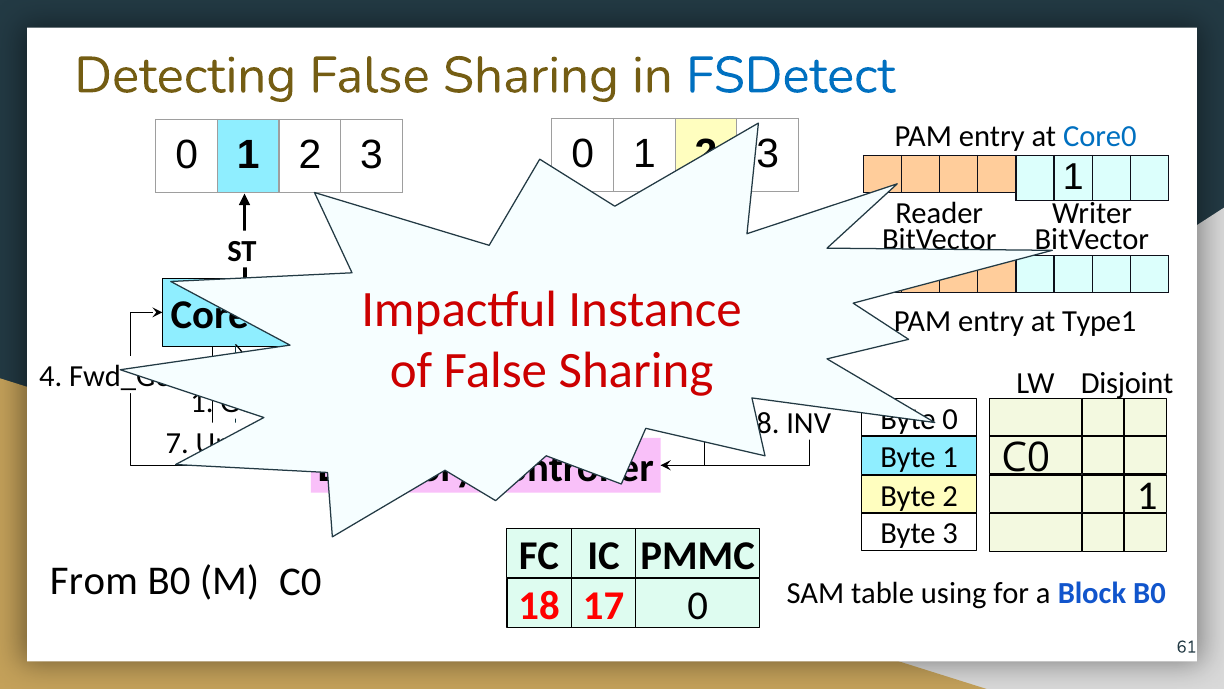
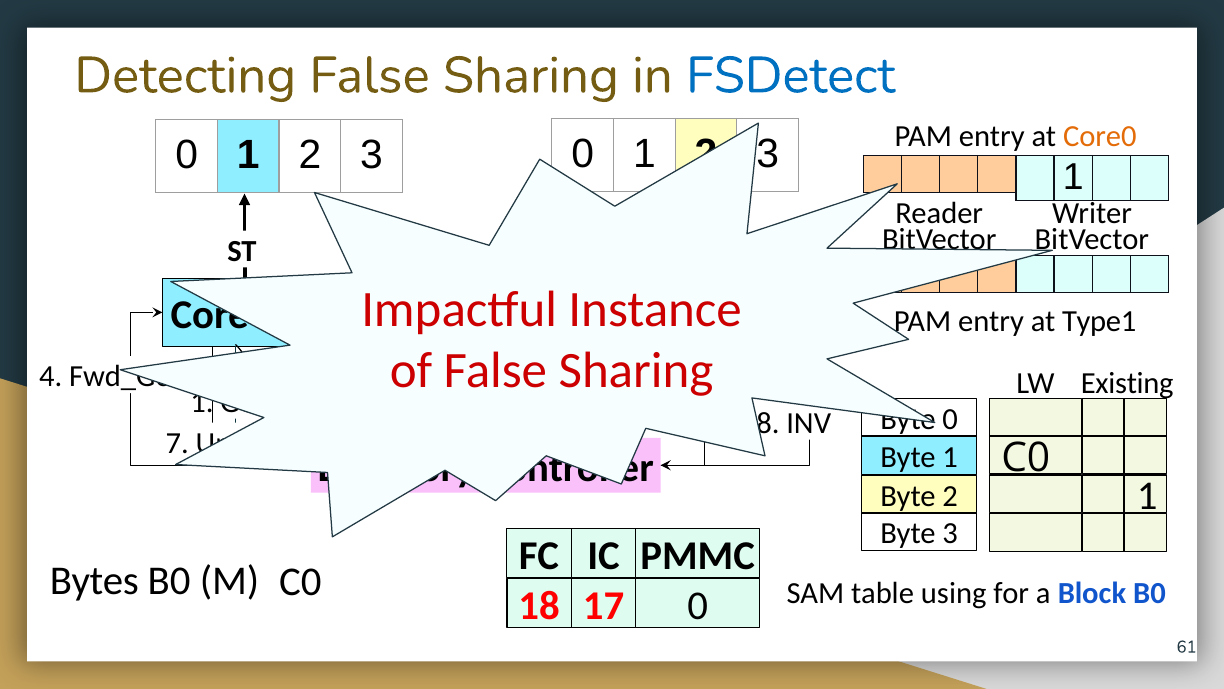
Core0 colour: blue -> orange
Disjoint: Disjoint -> Existing
From: From -> Bytes
